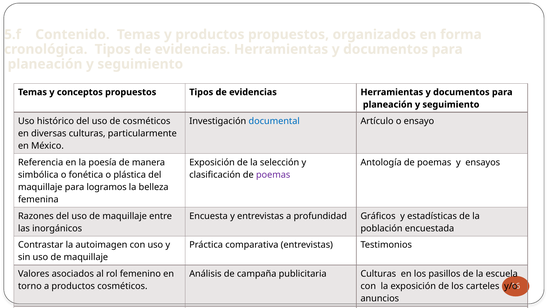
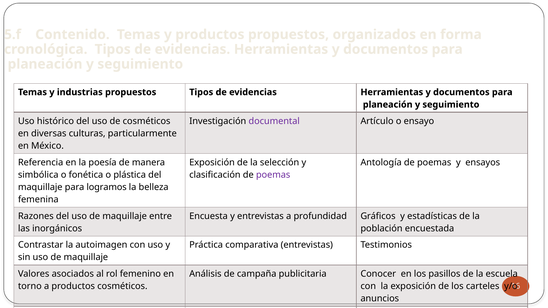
conceptos: conceptos -> industrias
documental colour: blue -> purple
publicitaria Culturas: Culturas -> Conocer
